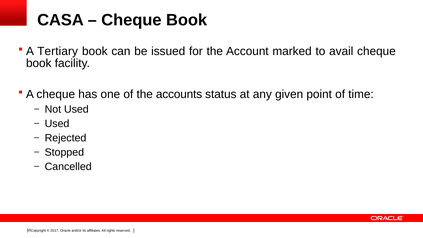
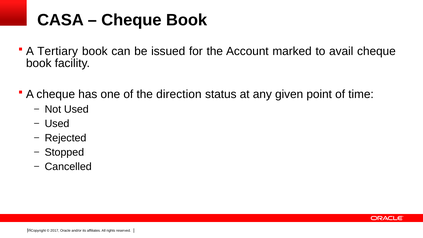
accounts: accounts -> direction
